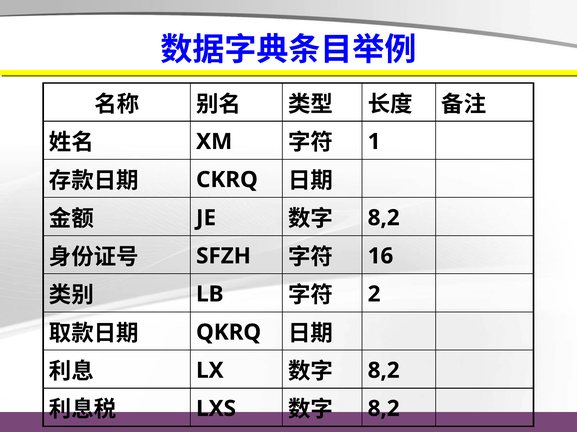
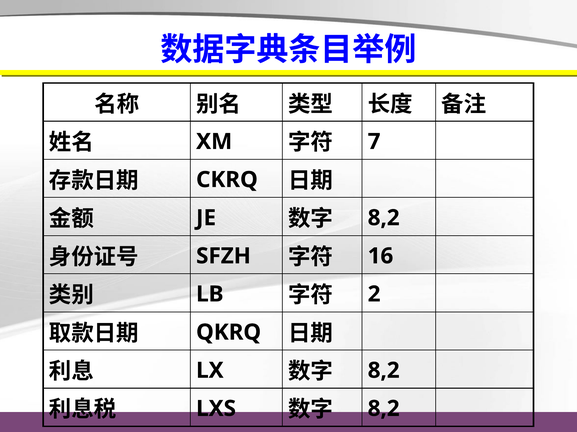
1: 1 -> 7
